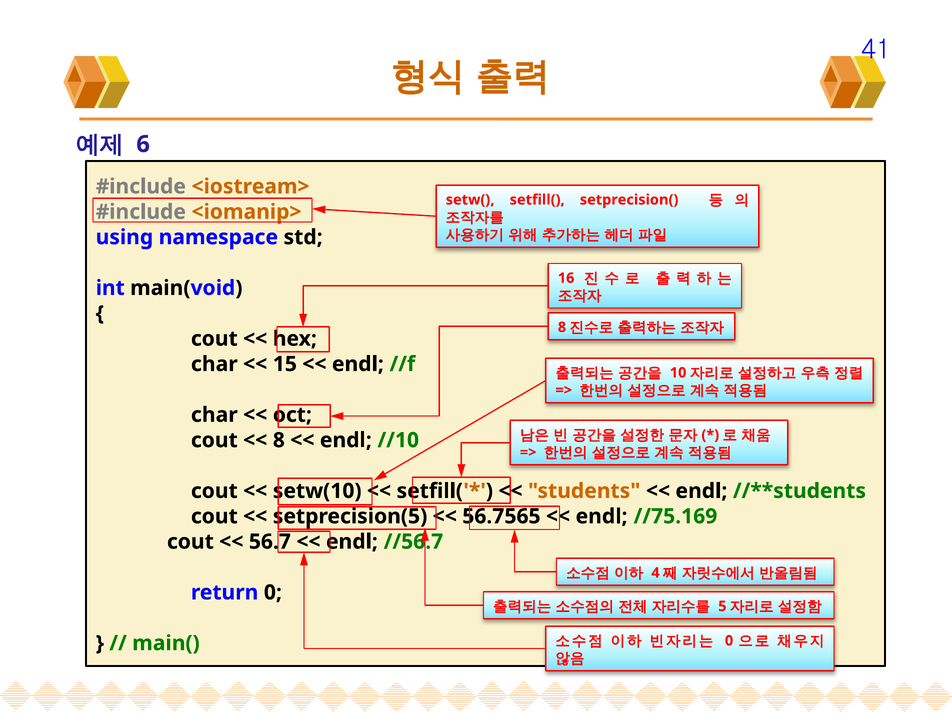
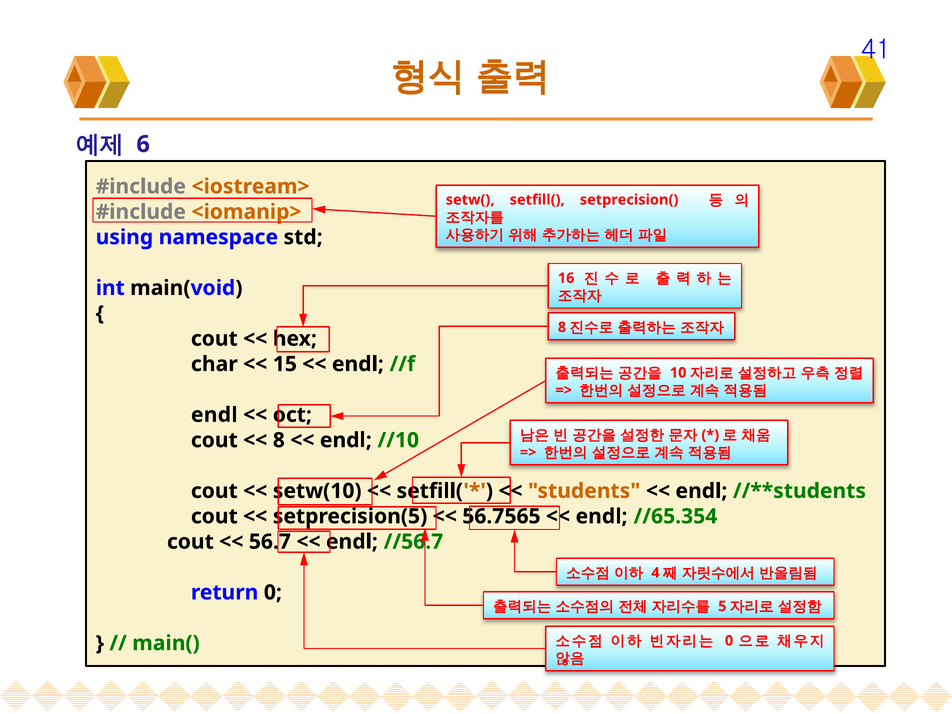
char at (214, 415): char -> endl
//75.169: //75.169 -> //65.354
